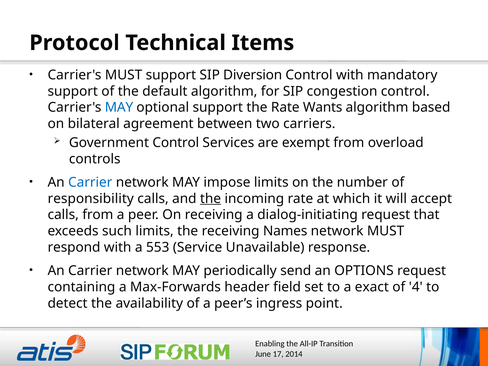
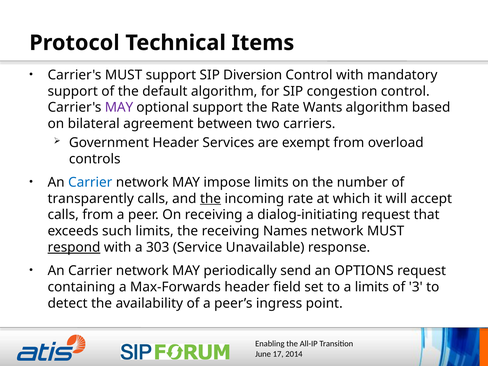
MAY at (119, 107) colour: blue -> purple
Government Control: Control -> Header
responsibility: responsibility -> transparently
respond underline: none -> present
553: 553 -> 303
a exact: exact -> limits
4: 4 -> 3
